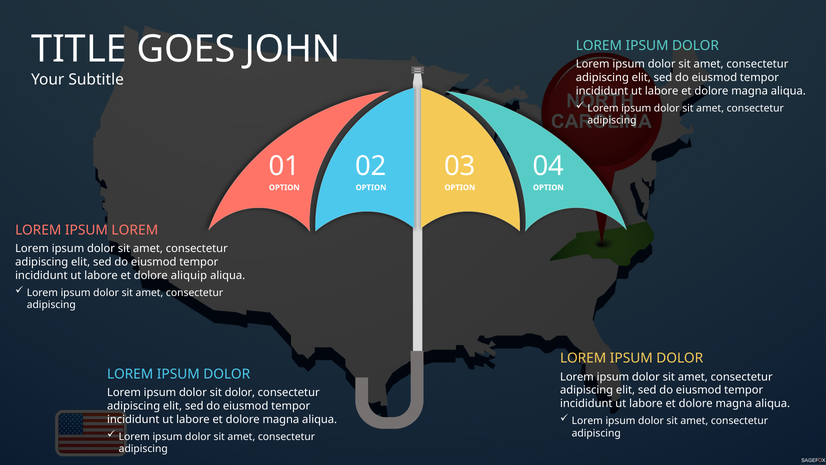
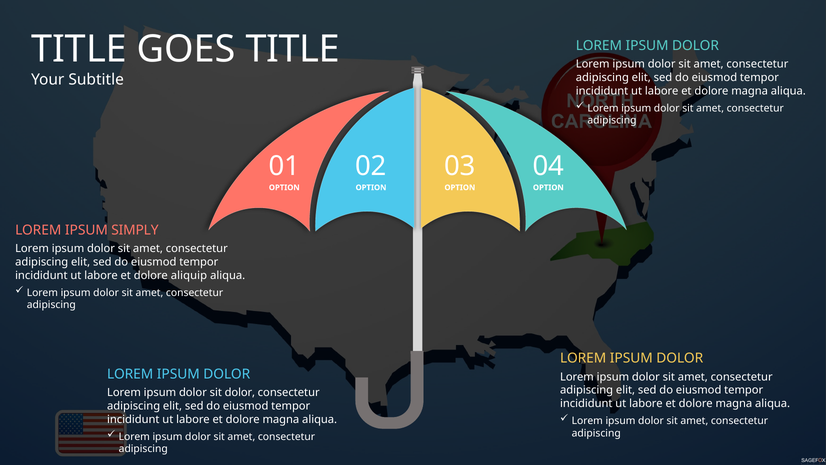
GOES JOHN: JOHN -> TITLE
IPSUM LOREM: LOREM -> SIMPLY
